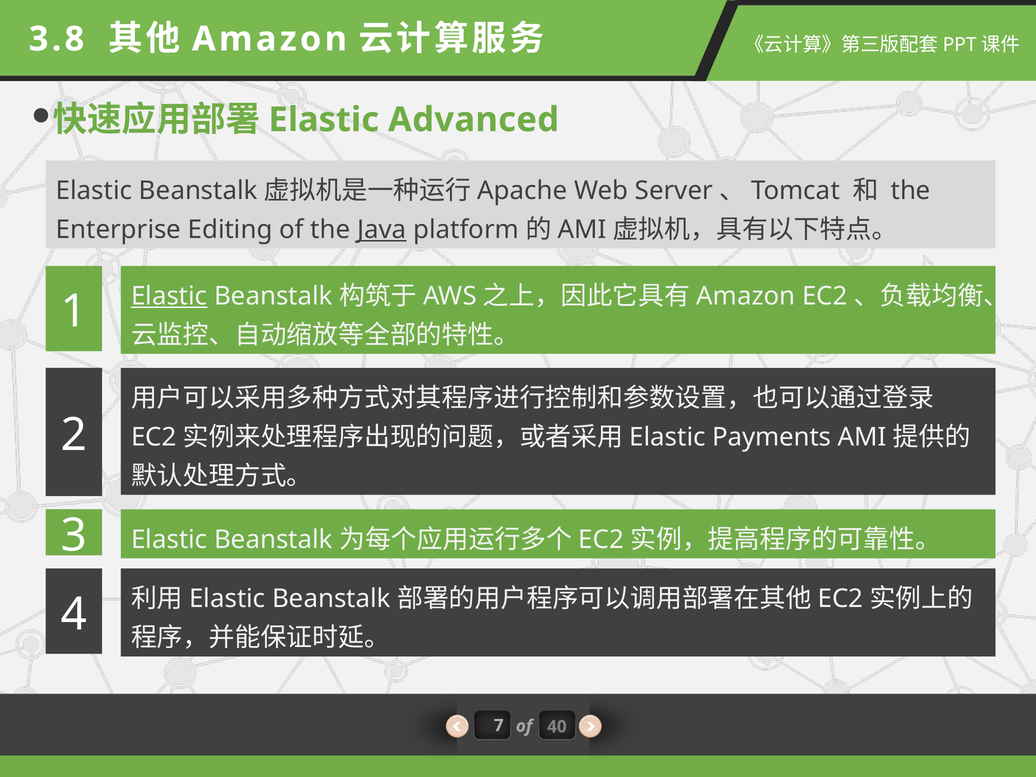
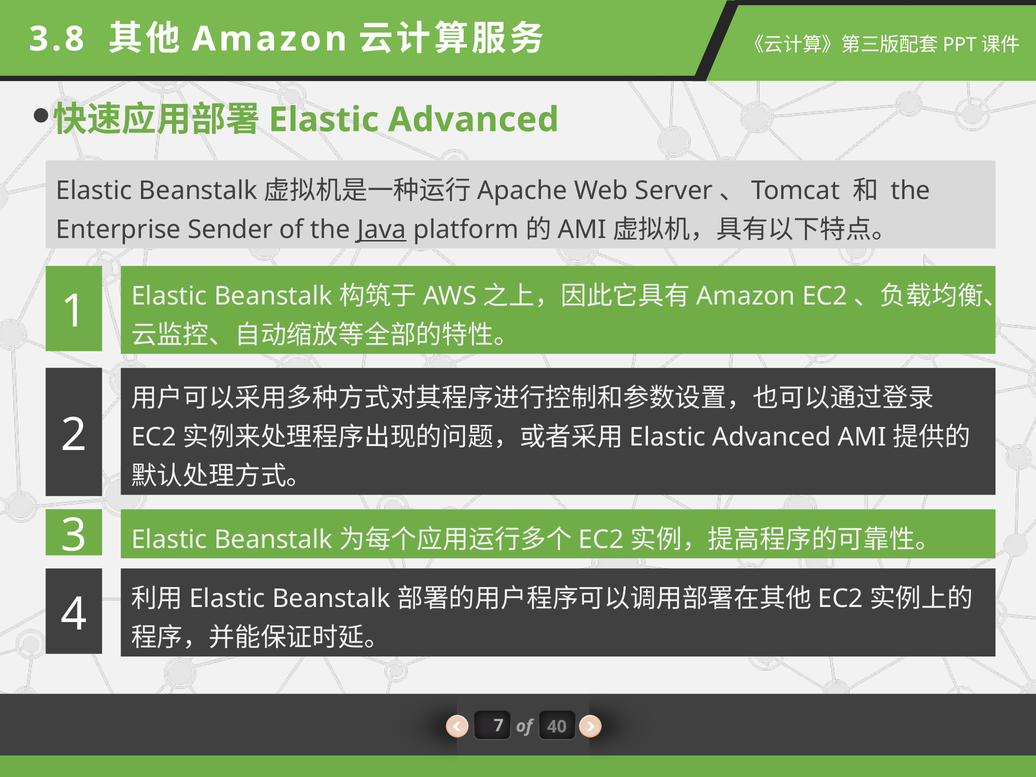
Editing: Editing -> Sender
Elastic at (169, 296) underline: present -> none
Payments at (772, 437): Payments -> Advanced
